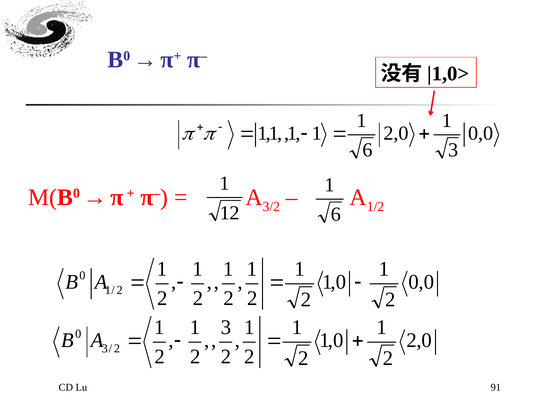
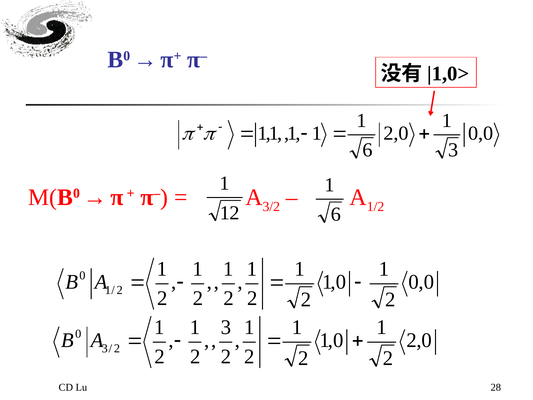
91: 91 -> 28
